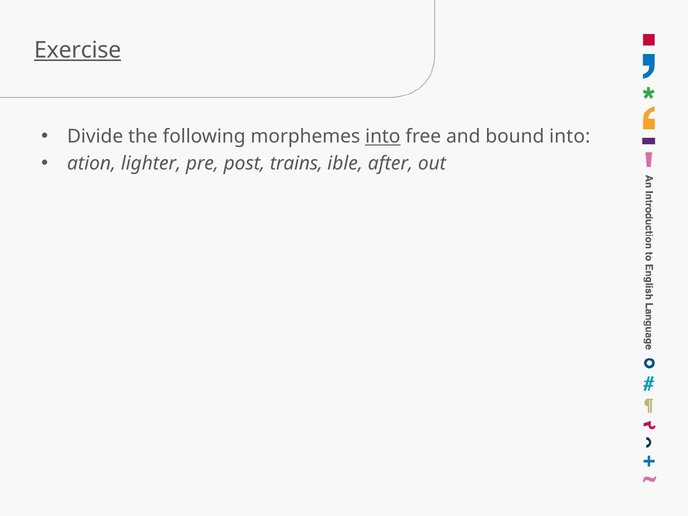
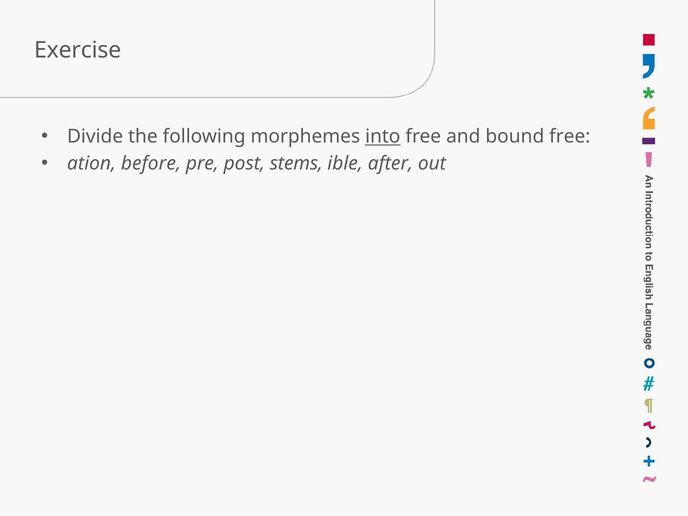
Exercise underline: present -> none
bound into: into -> free
lighter: lighter -> before
trains: trains -> stems
